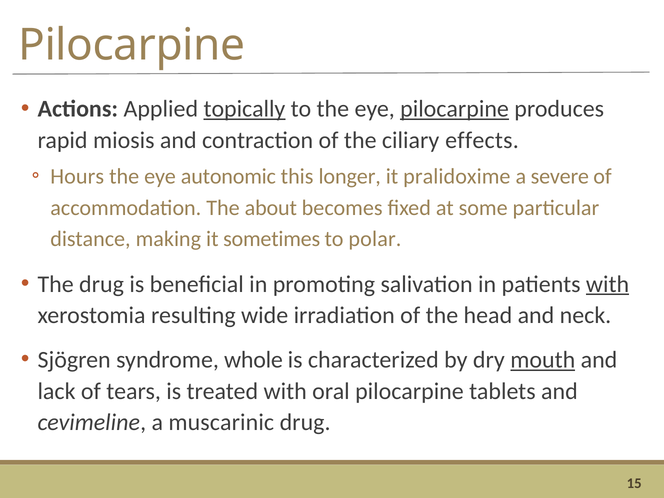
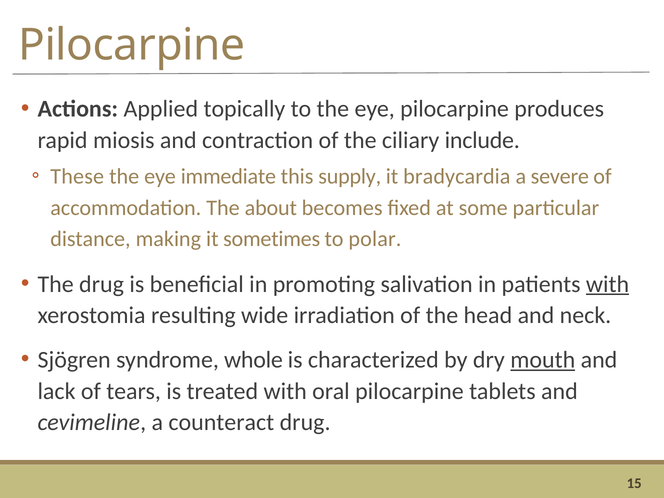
topically underline: present -> none
pilocarpine at (455, 109) underline: present -> none
effects: effects -> include
Hours: Hours -> These
autonomic: autonomic -> immediate
longer: longer -> supply
pralidoxime: pralidoxime -> bradycardia
muscarinic: muscarinic -> counteract
